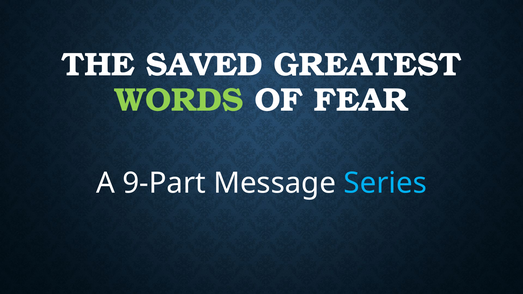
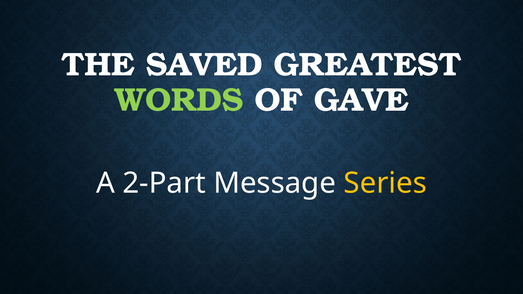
FEAR: FEAR -> GAVE
9-Part: 9-Part -> 2-Part
Series colour: light blue -> yellow
